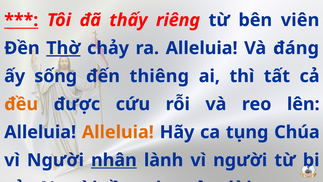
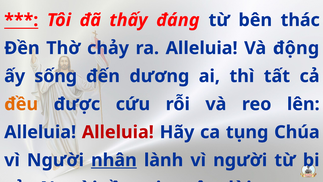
riêng: riêng -> đáng
viên: viên -> thác
Thờ underline: present -> none
đáng: đáng -> động
thiêng: thiêng -> dương
Alleluia at (118, 132) colour: orange -> red
